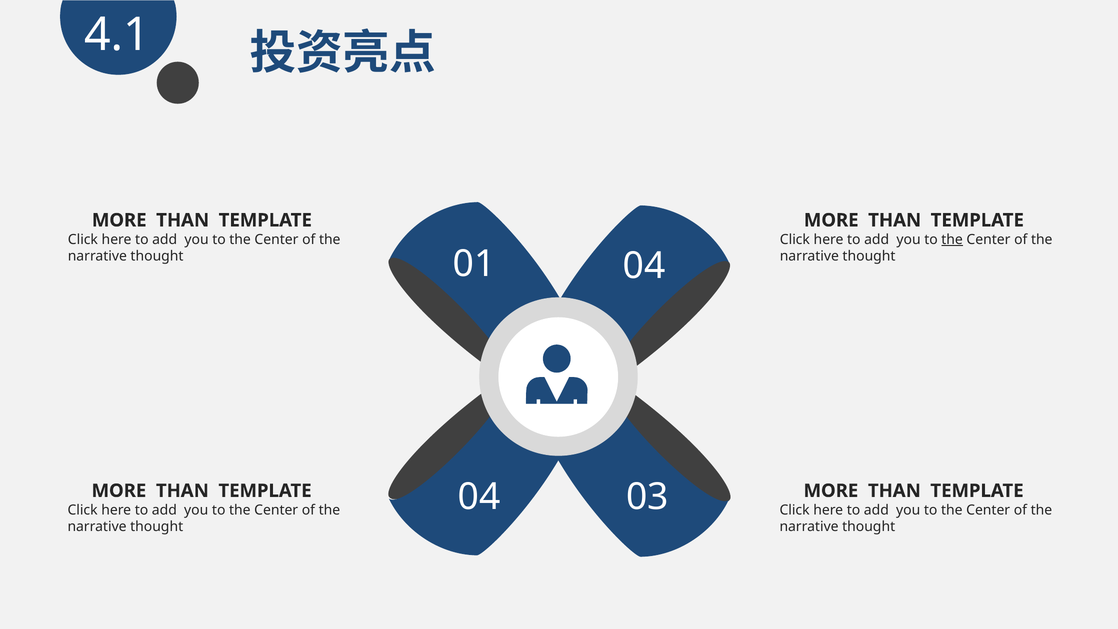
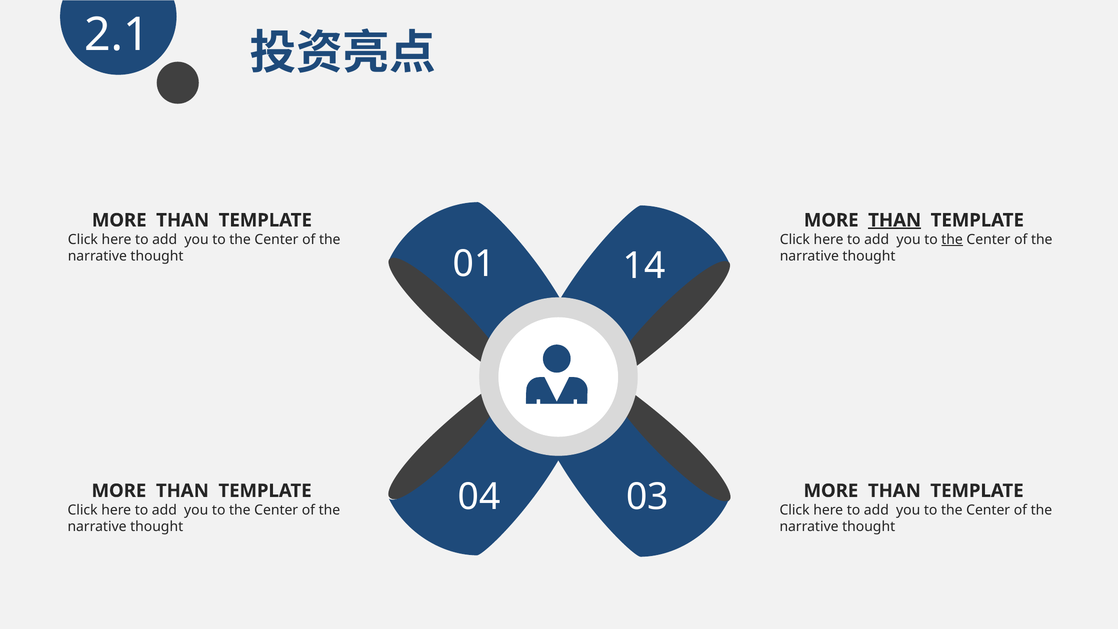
4.1: 4.1 -> 2.1
THAN at (895, 220) underline: none -> present
01 04: 04 -> 14
